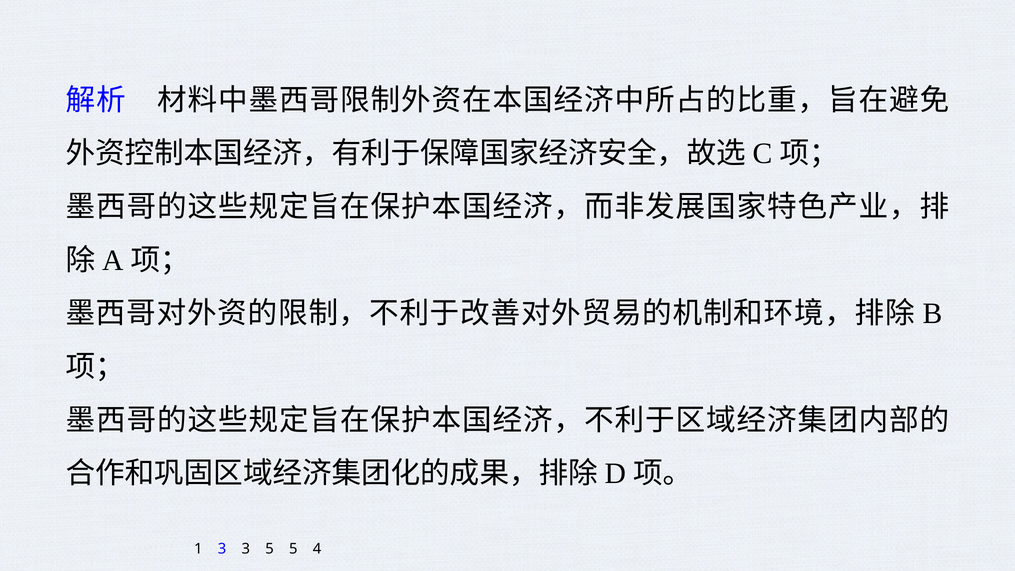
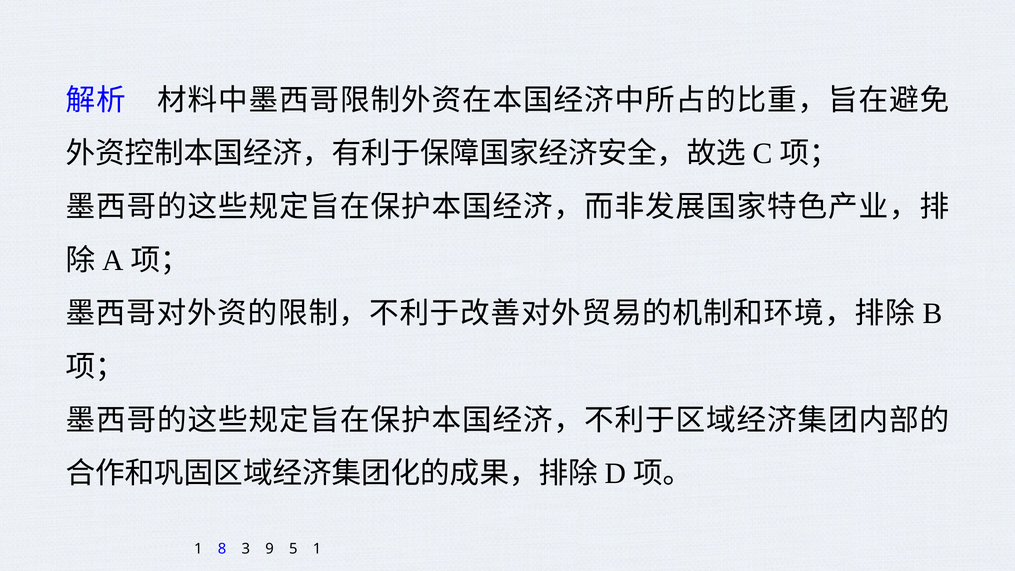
1 3: 3 -> 8
3 5: 5 -> 9
5 4: 4 -> 1
